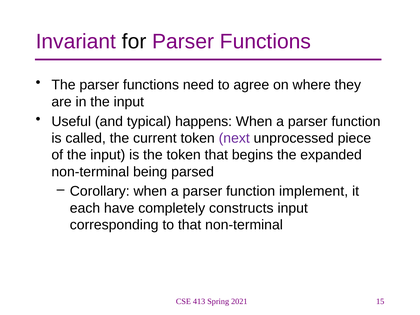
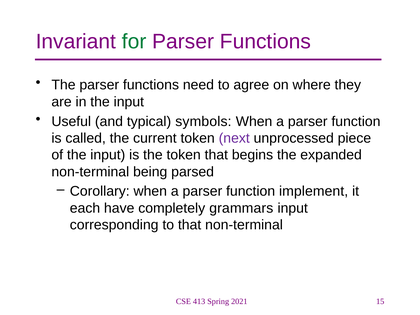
for colour: black -> green
happens: happens -> symbols
constructs: constructs -> grammars
